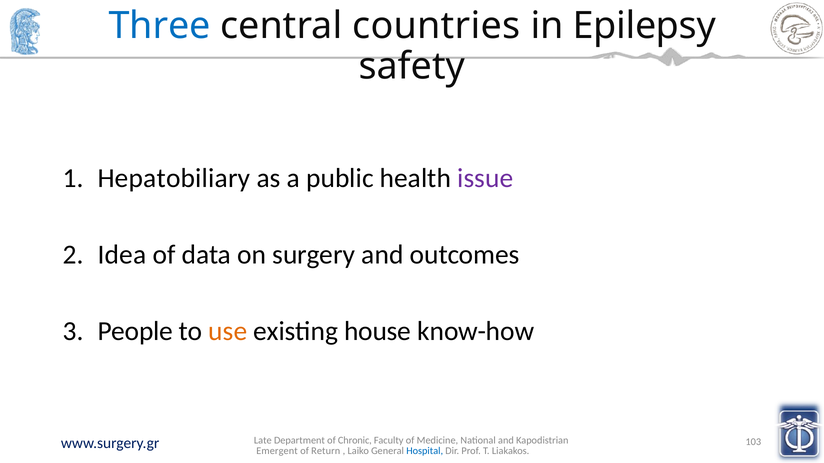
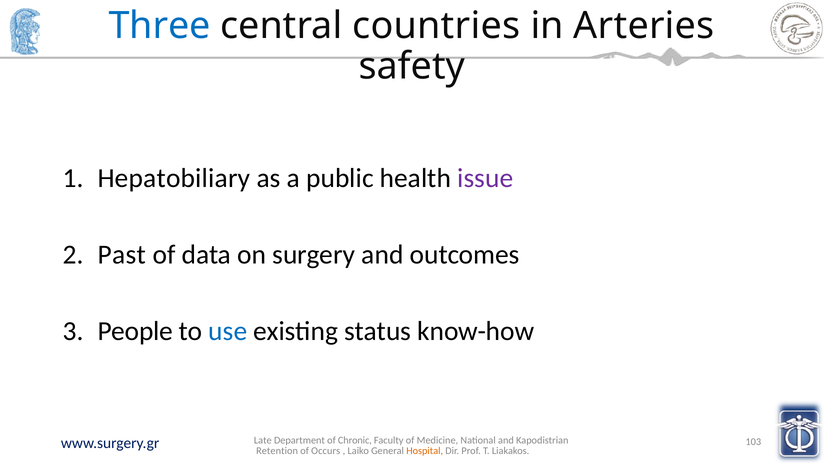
Epilepsy: Epilepsy -> Arteries
Idea: Idea -> Past
use colour: orange -> blue
house: house -> status
Emergent: Emergent -> Retention
Return: Return -> Occurs
Hospital colour: blue -> orange
